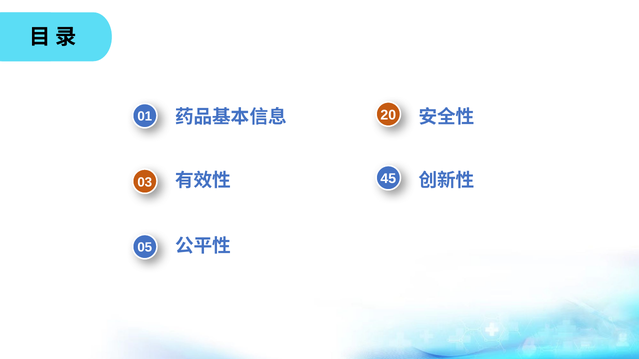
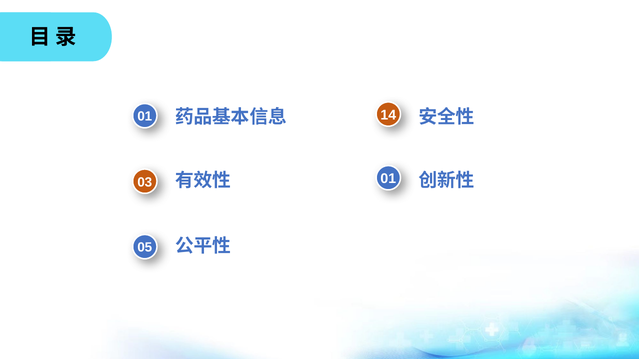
20: 20 -> 14
45 at (388, 179): 45 -> 01
